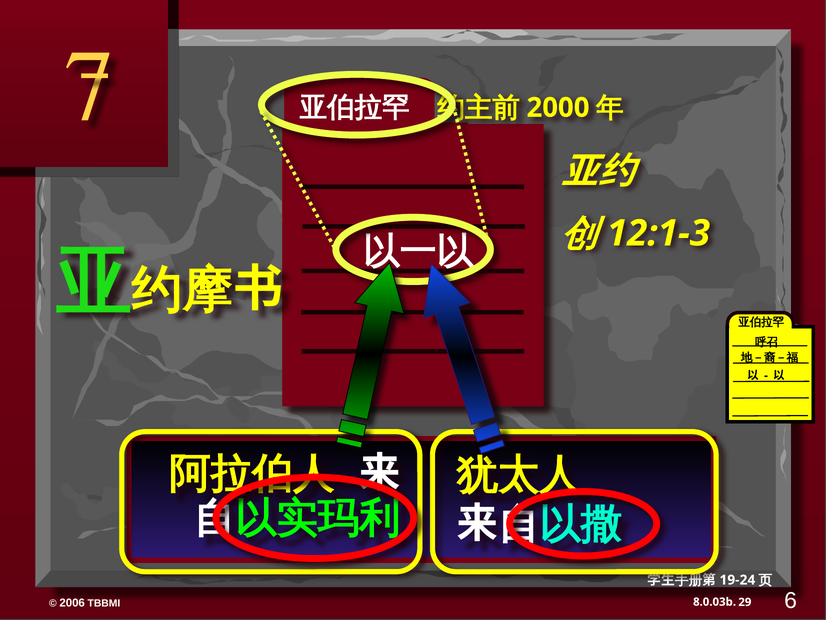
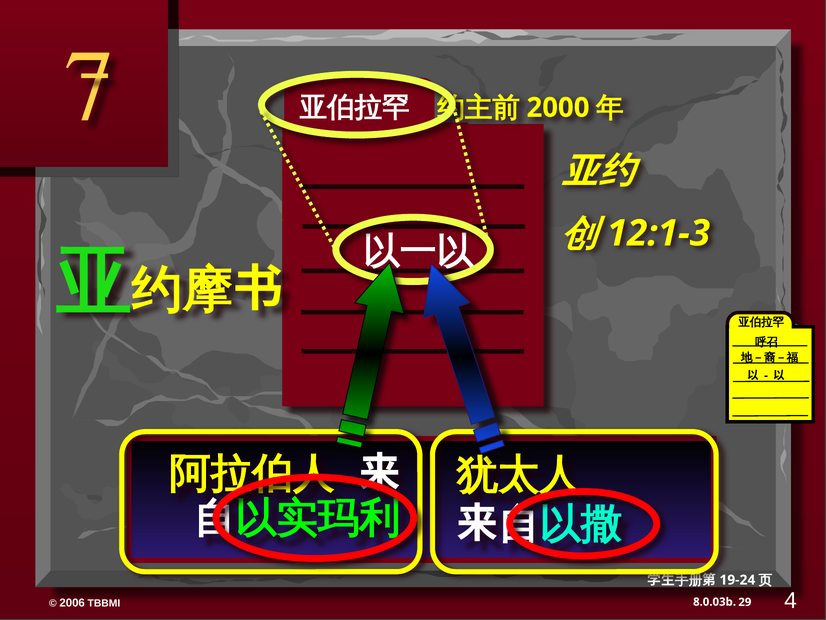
6: 6 -> 4
